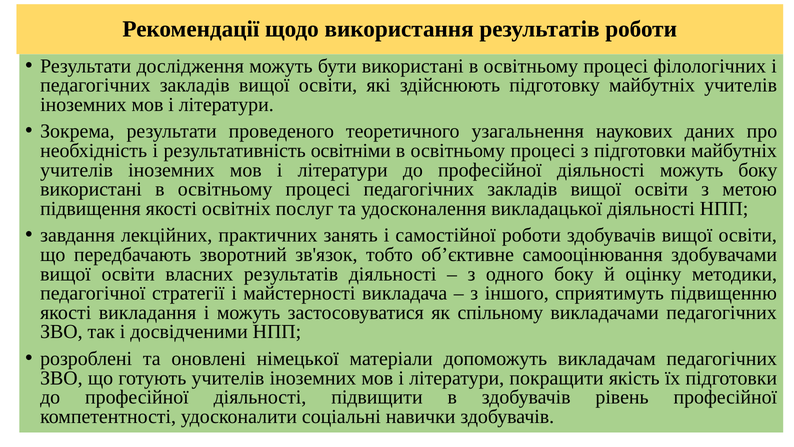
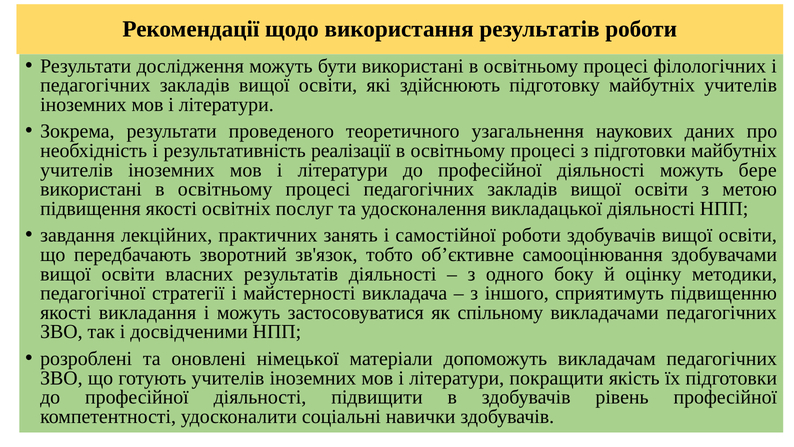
освітніми: освітніми -> реалізації
можуть боку: боку -> бере
